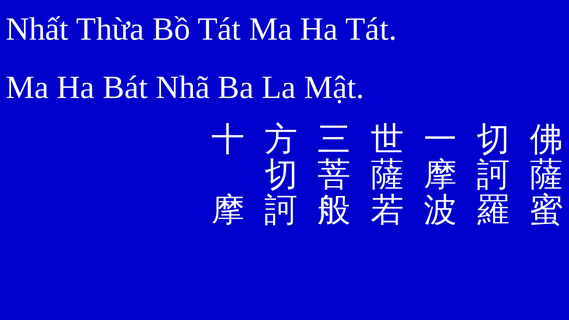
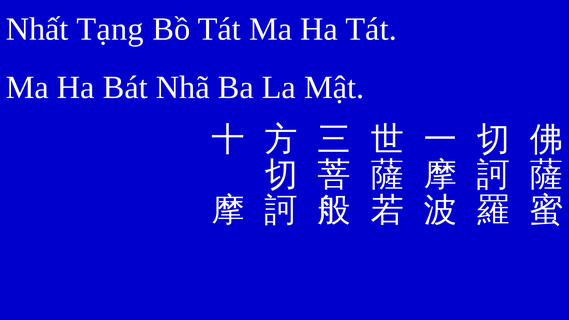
Thừa: Thừa -> Tạng
